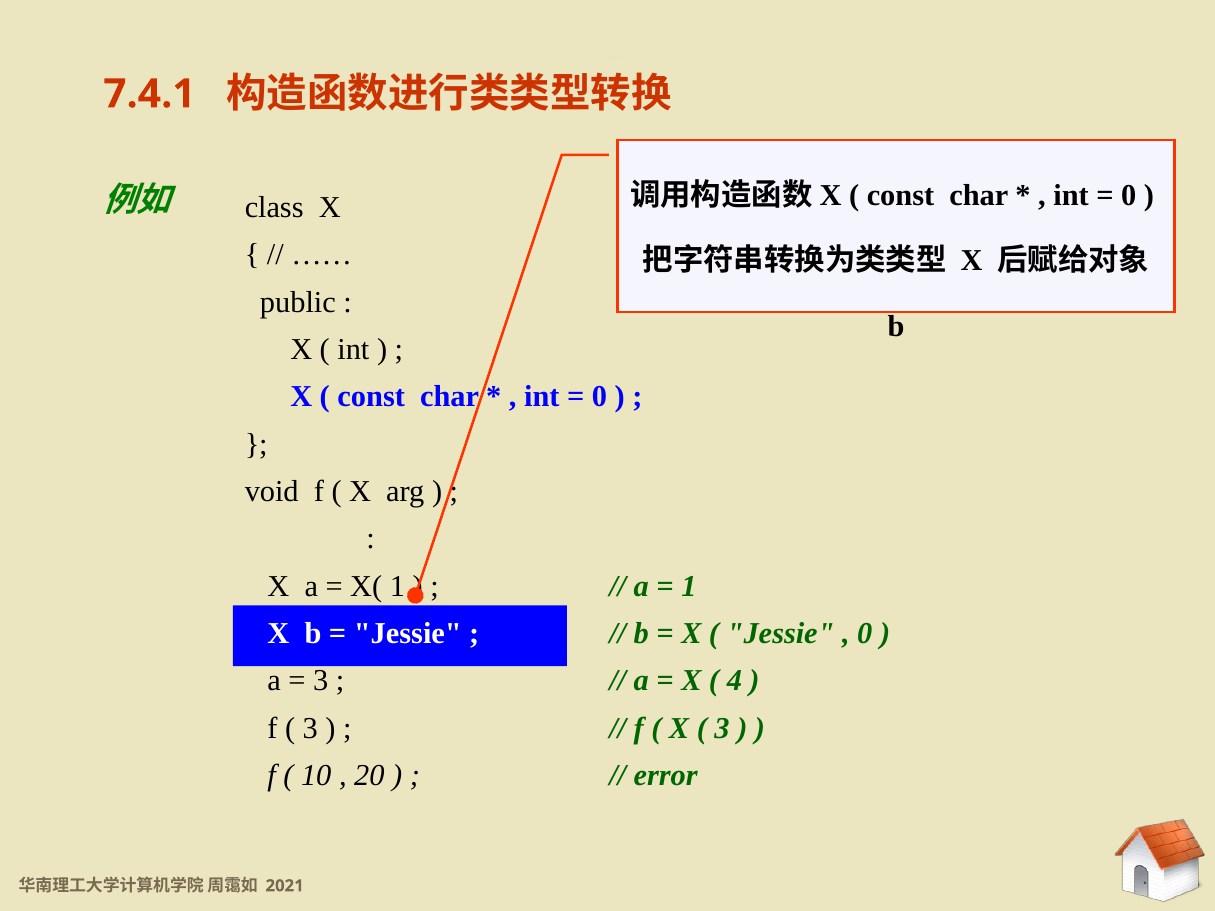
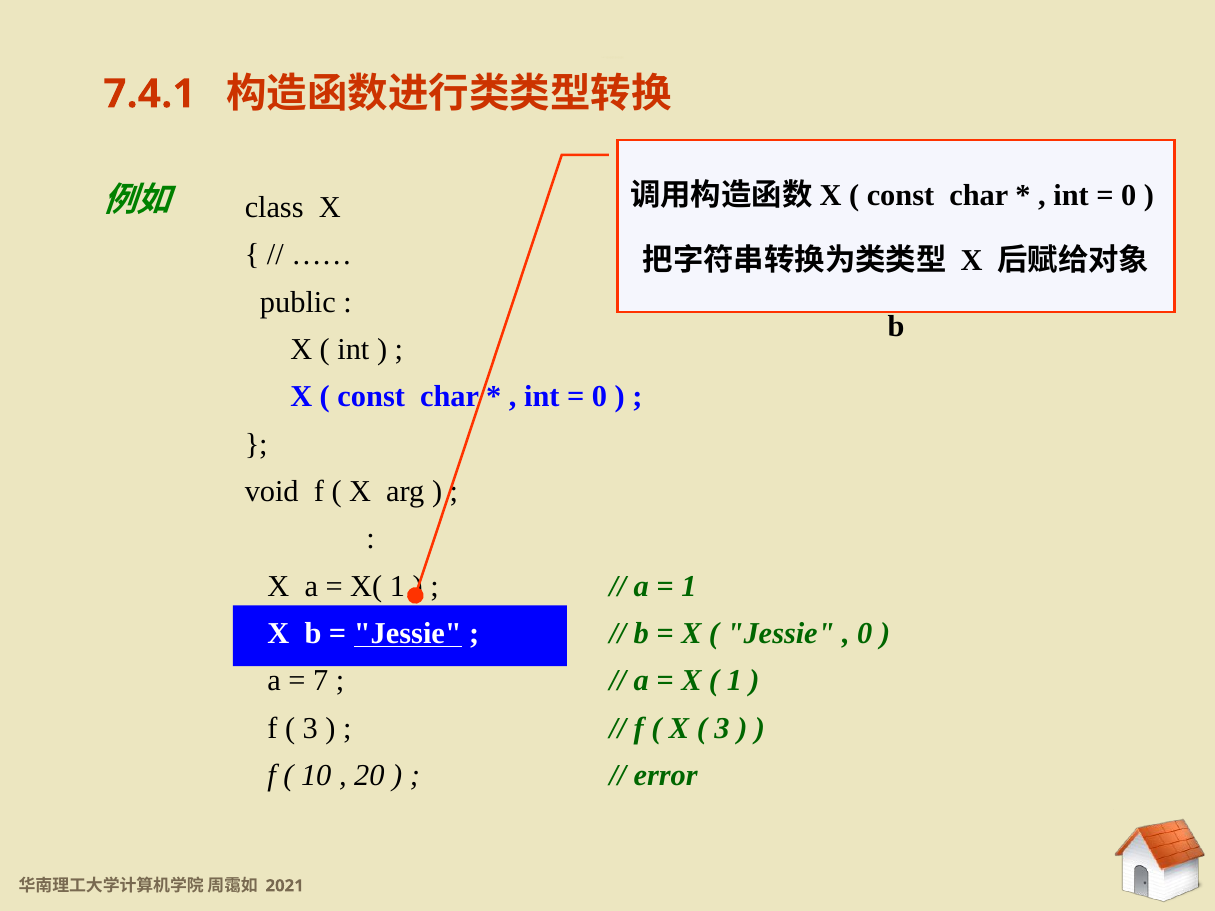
Jessie at (408, 634) underline: none -> present
3 at (321, 681): 3 -> 7
4 at (734, 681): 4 -> 1
